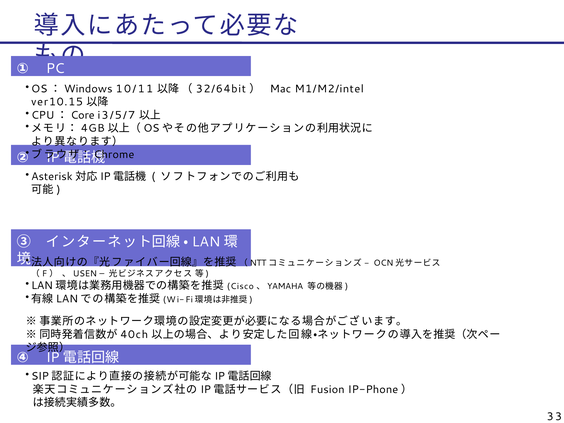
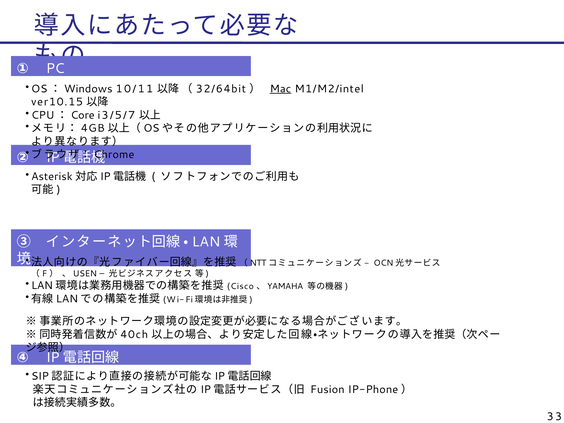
Mac underline: none -> present
